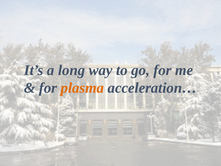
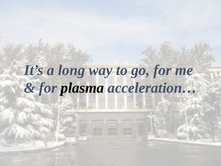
plasma colour: orange -> black
